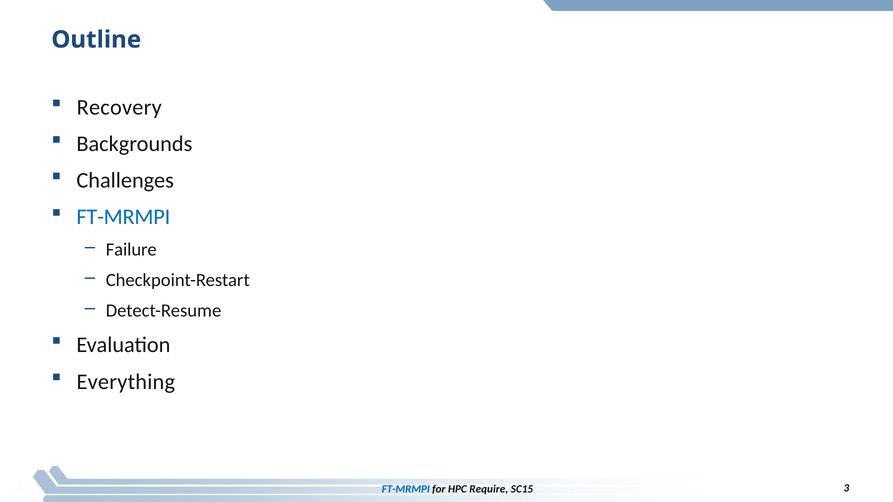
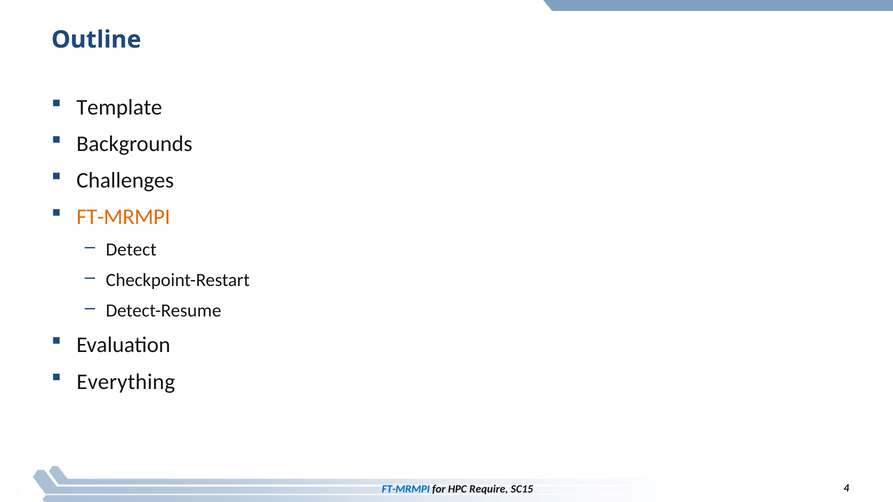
Recovery: Recovery -> Template
FT-MRMPI at (123, 217) colour: blue -> orange
Failure: Failure -> Detect
3: 3 -> 4
